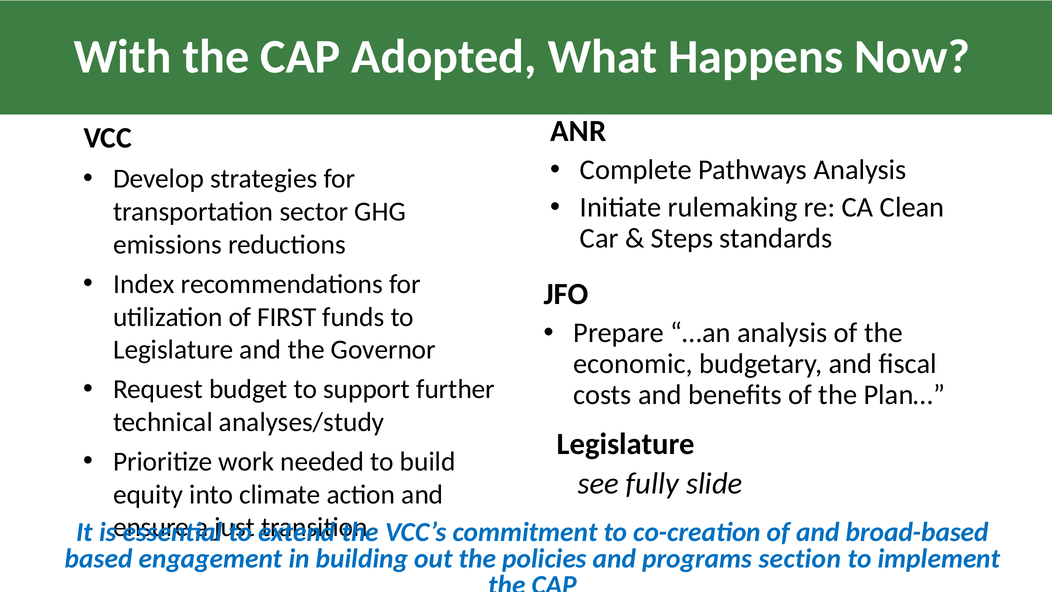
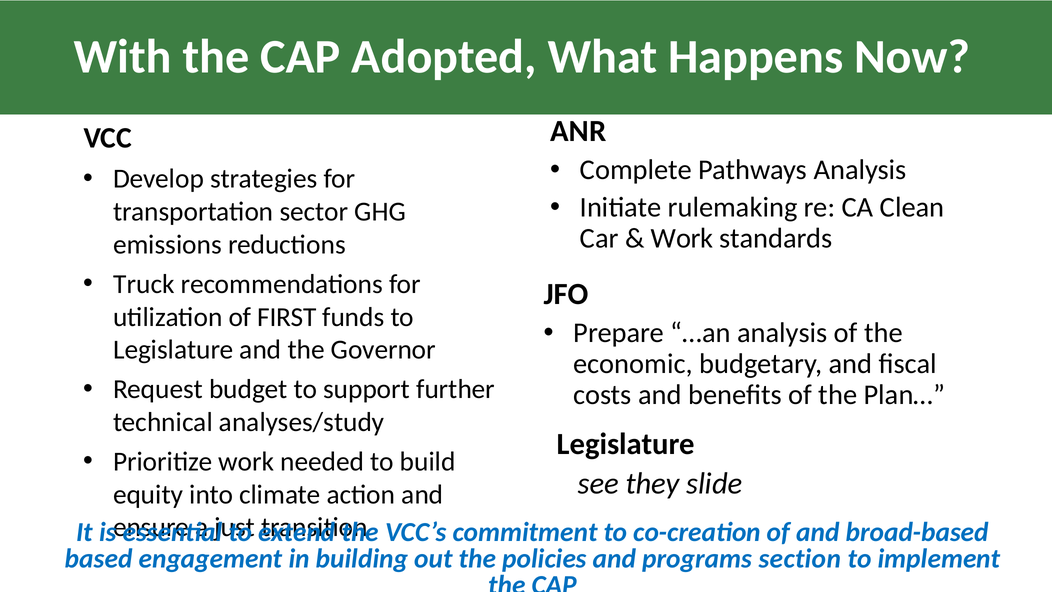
Steps at (682, 238): Steps -> Work
Index: Index -> Truck
fully: fully -> they
